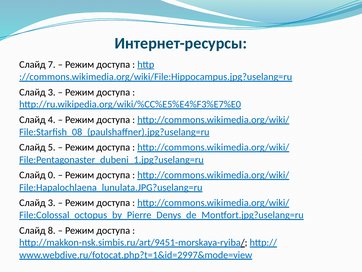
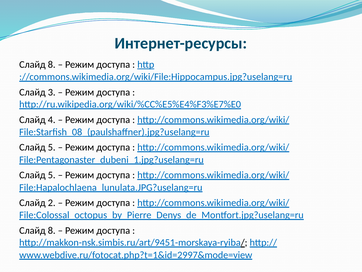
7 at (52, 64): 7 -> 8
0 at (52, 175): 0 -> 5
3 at (52, 202): 3 -> 2
